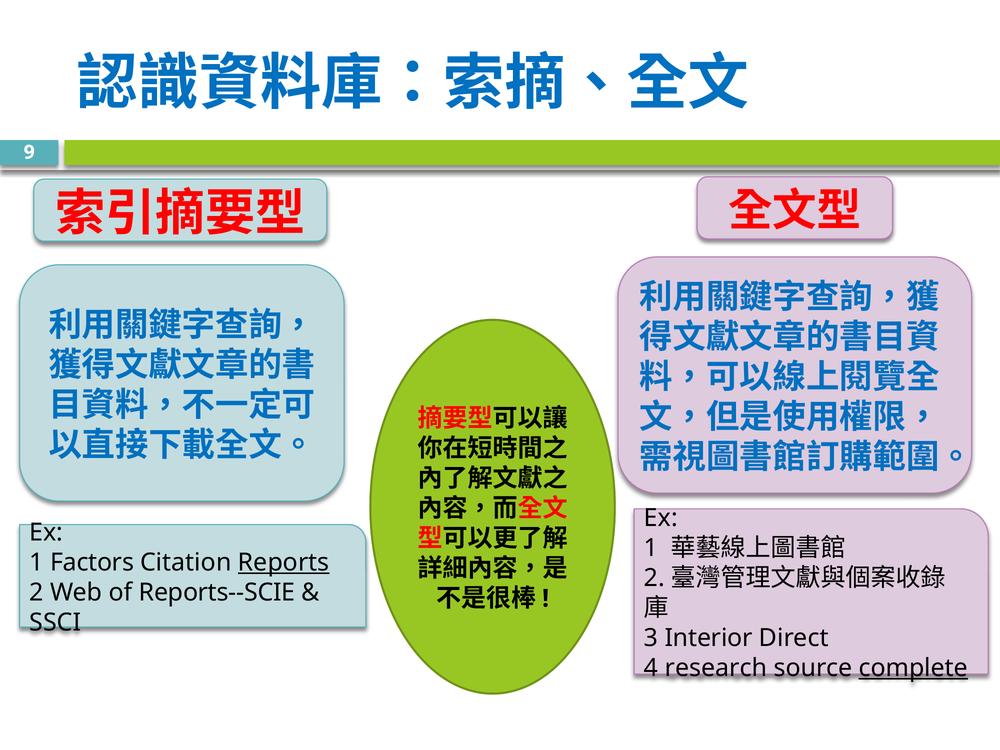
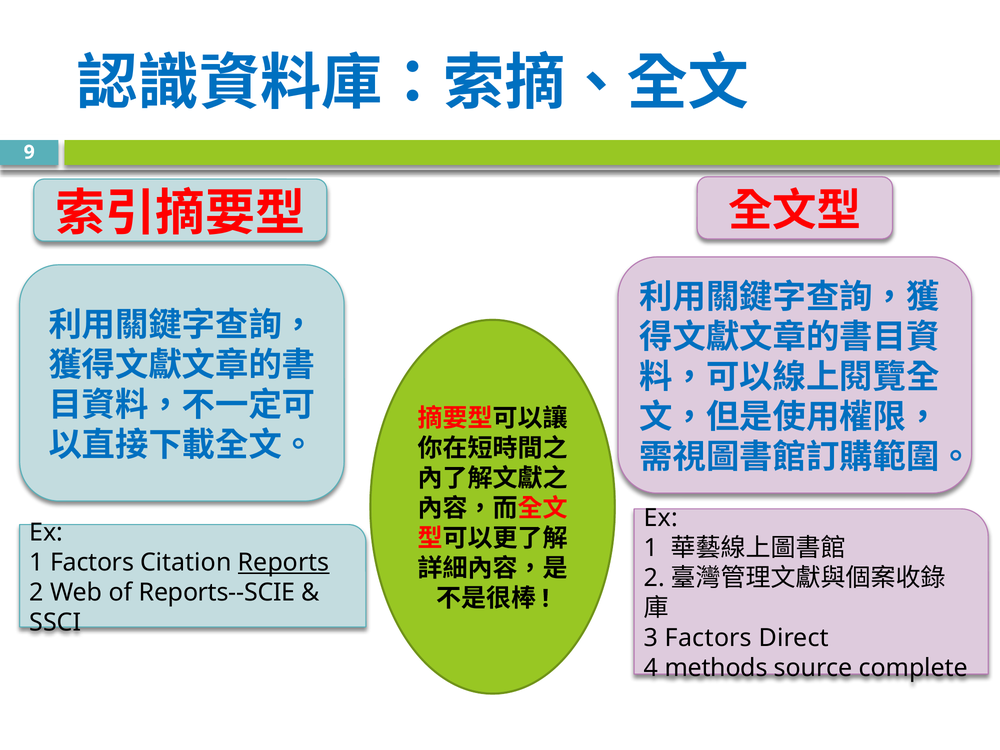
3 Interior: Interior -> Factors
research: research -> methods
complete underline: present -> none
